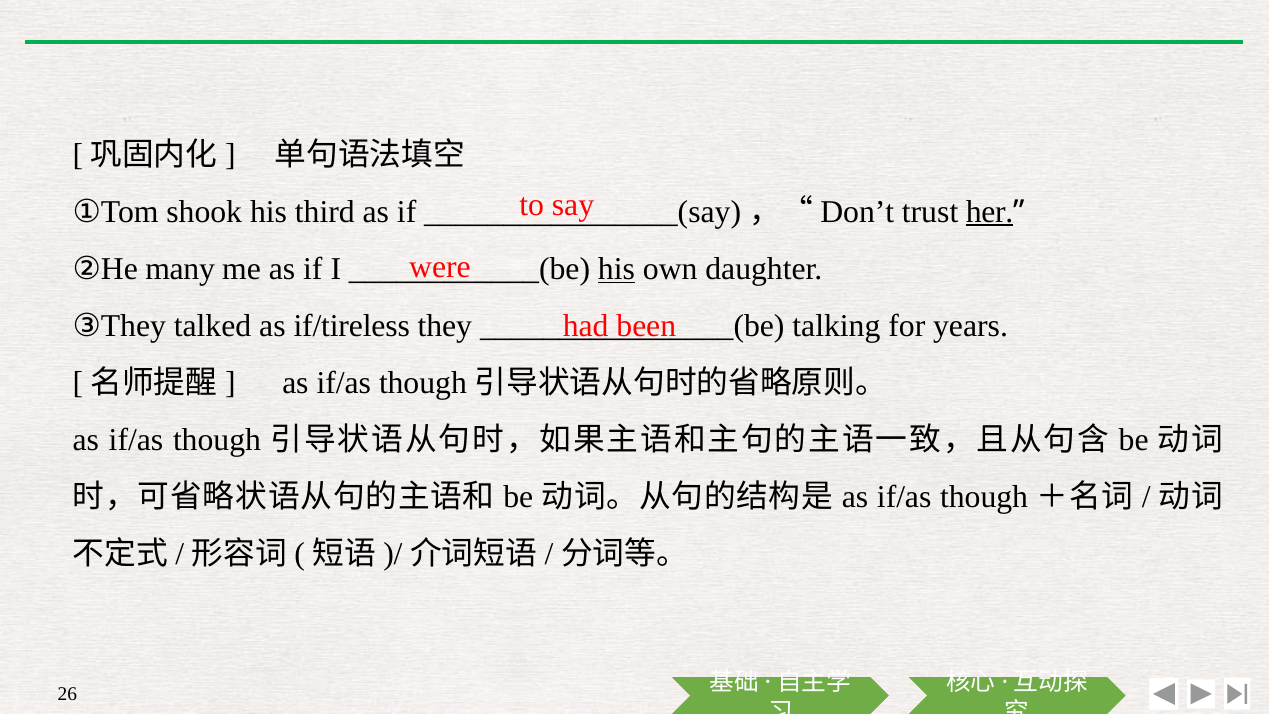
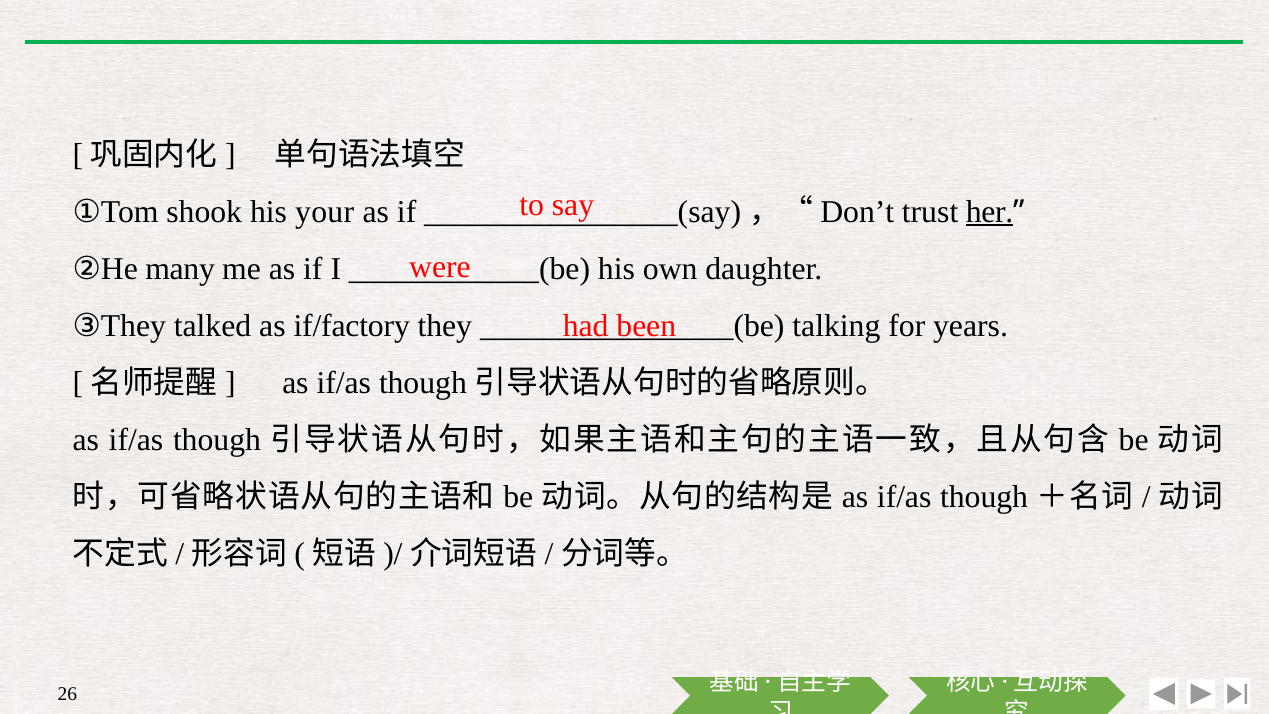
third: third -> your
his at (616, 269) underline: present -> none
if/tireless: if/tireless -> if/factory
